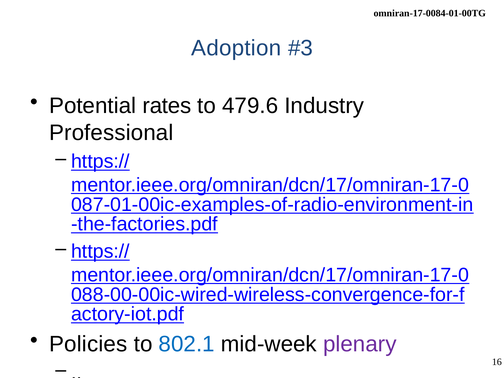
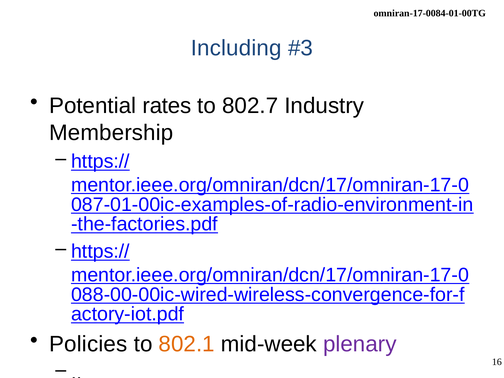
Adoption: Adoption -> Including
479.6: 479.6 -> 802.7
Professional: Professional -> Membership
802.1 colour: blue -> orange
